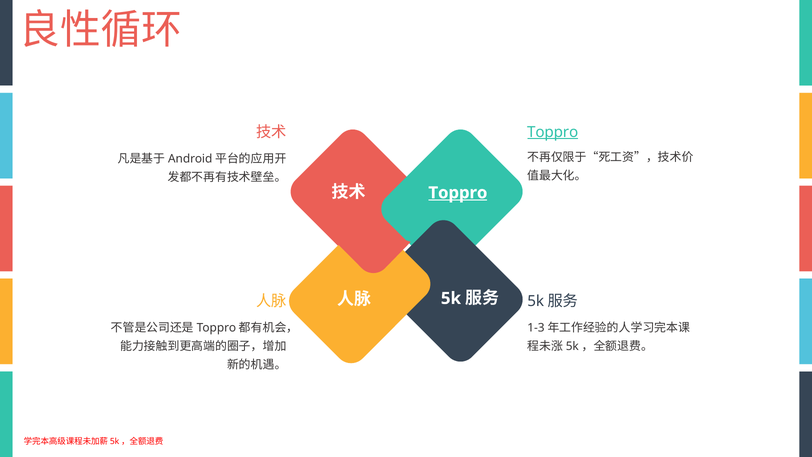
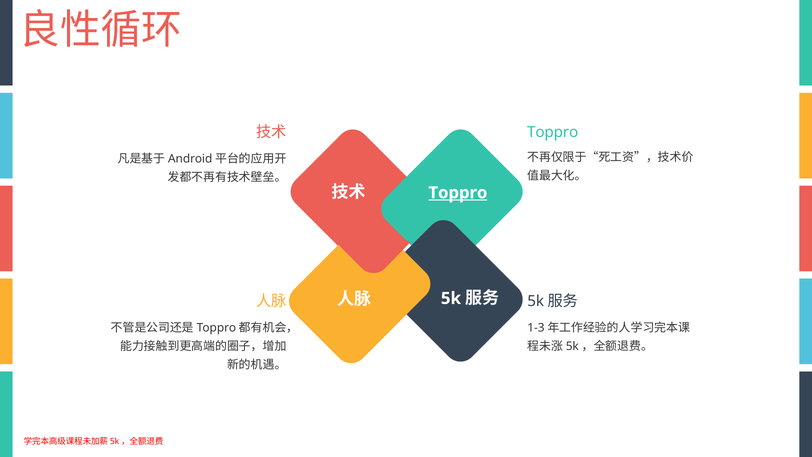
Toppro at (553, 132) underline: present -> none
